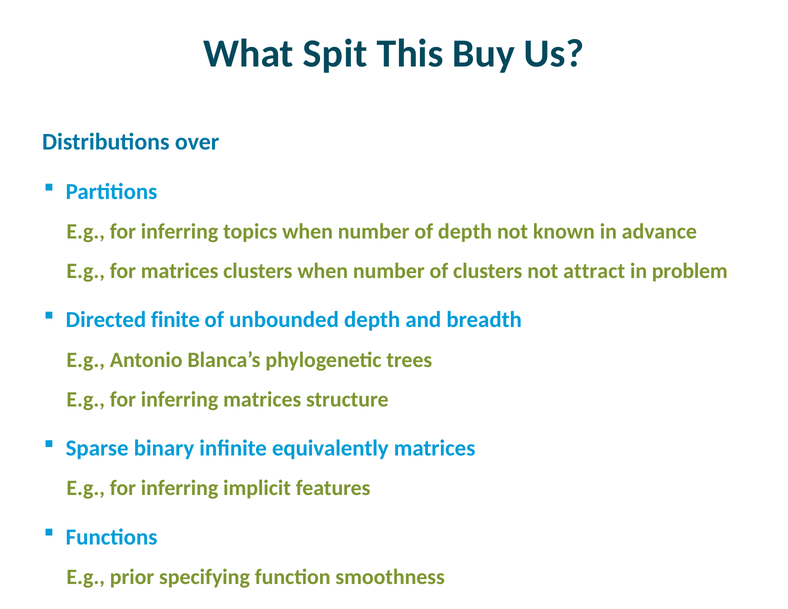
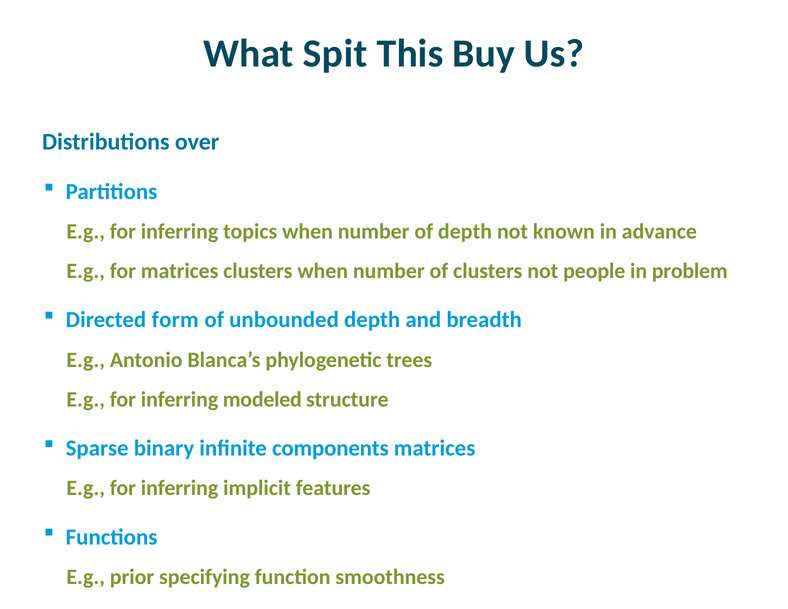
attract: attract -> people
finite: finite -> form
inferring matrices: matrices -> modeled
equivalently: equivalently -> components
